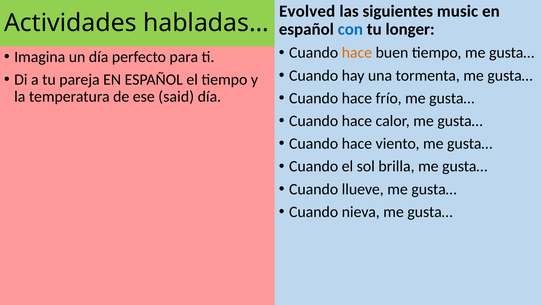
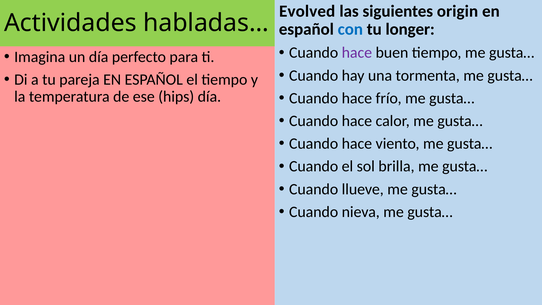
music: music -> origin
hace at (357, 53) colour: orange -> purple
said: said -> hips
